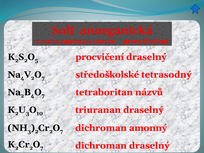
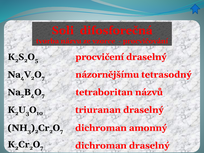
anorganická: anorganická -> difosforečná
středoškolské: středoškolské -> názornějšímu
